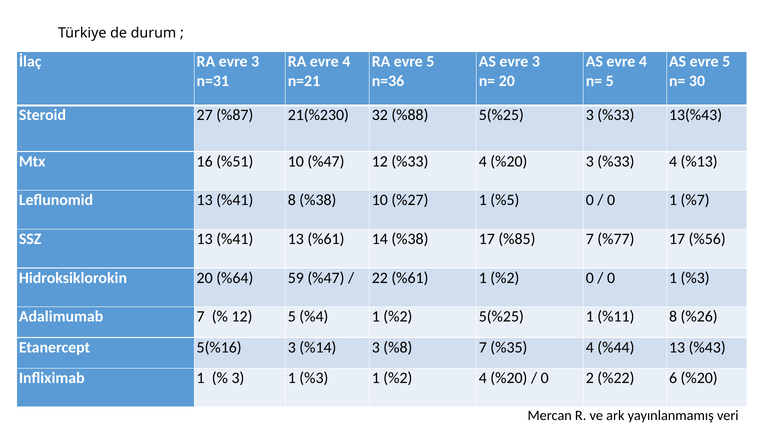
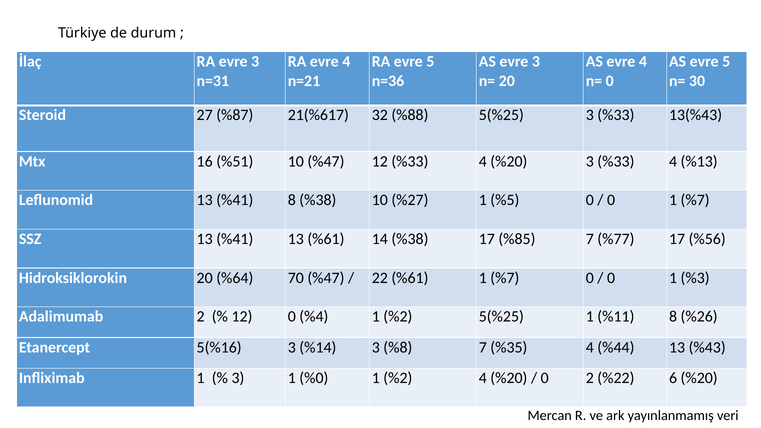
n= 5: 5 -> 0
21(%230: 21(%230 -> 21(%617
59: 59 -> 70
%61 1 %2: %2 -> %7
Adalimumab 7: 7 -> 2
12 5: 5 -> 0
3 1 %3: %3 -> %0
